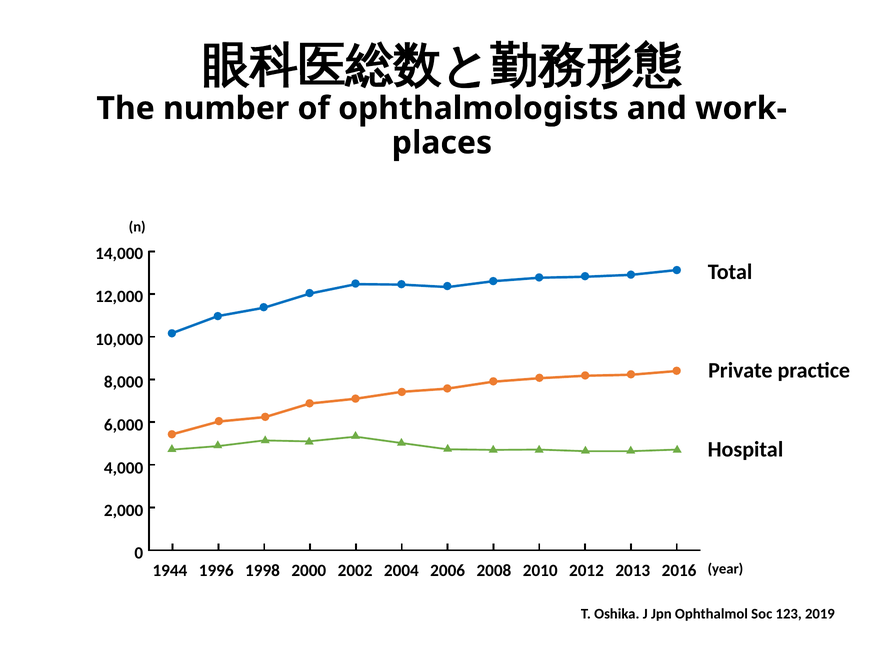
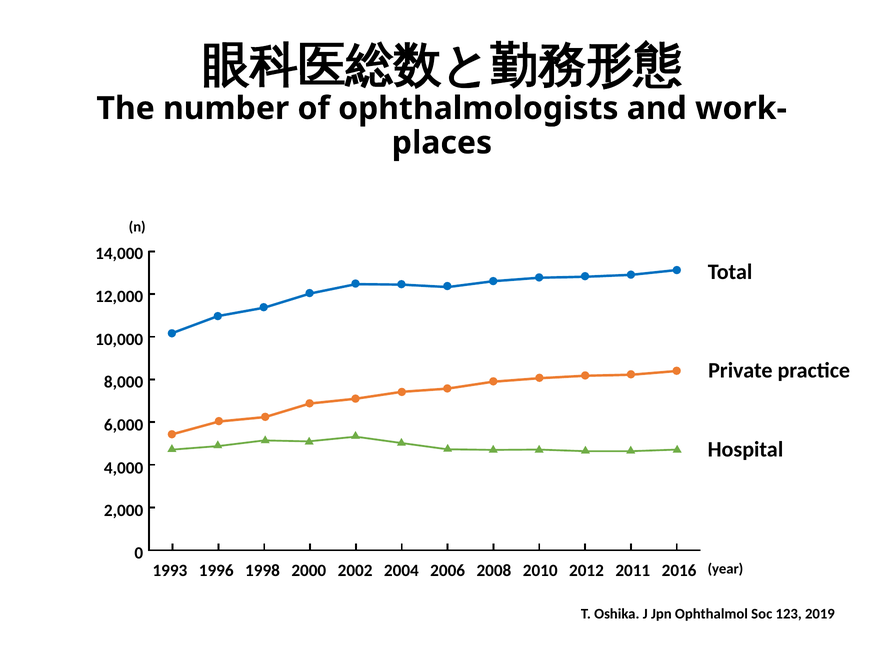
1944: 1944 -> 1993
2013: 2013 -> 2011
